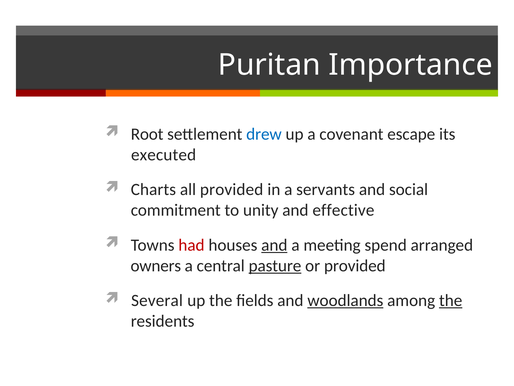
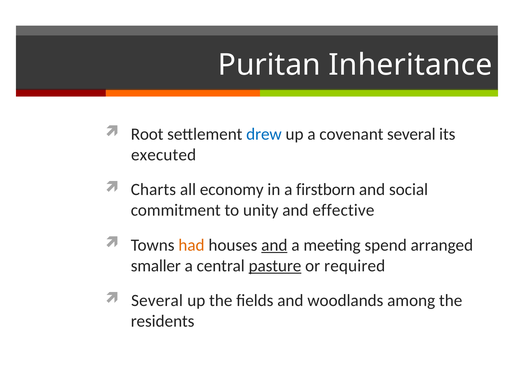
Importance: Importance -> Inheritance
covenant escape: escape -> several
all provided: provided -> economy
servants: servants -> firstborn
had colour: red -> orange
owners: owners -> smaller
or provided: provided -> required
woodlands underline: present -> none
the at (451, 300) underline: present -> none
